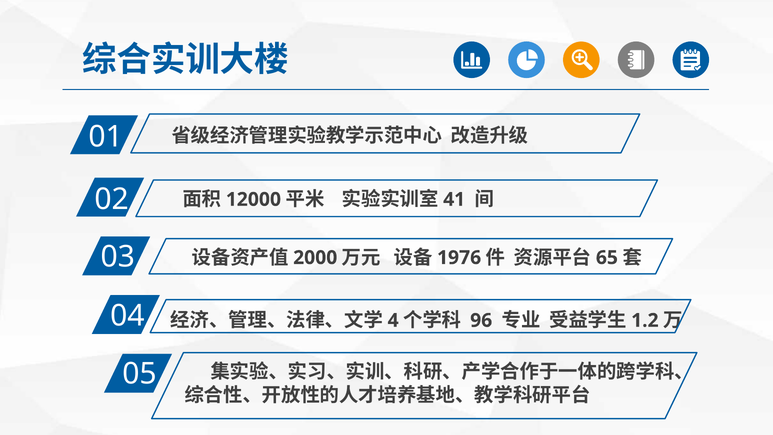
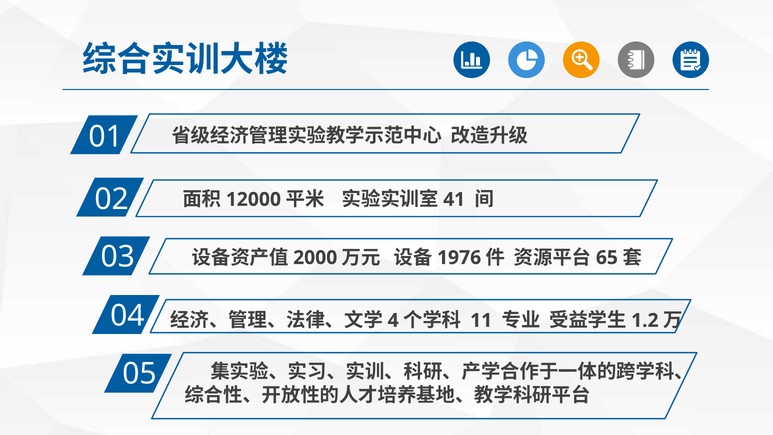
96: 96 -> 11
